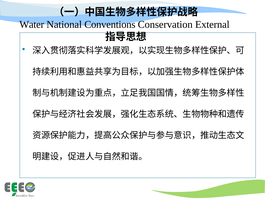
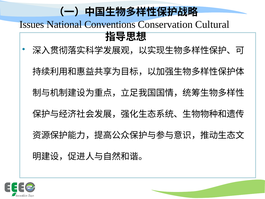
Water: Water -> Issues
External: External -> Cultural
